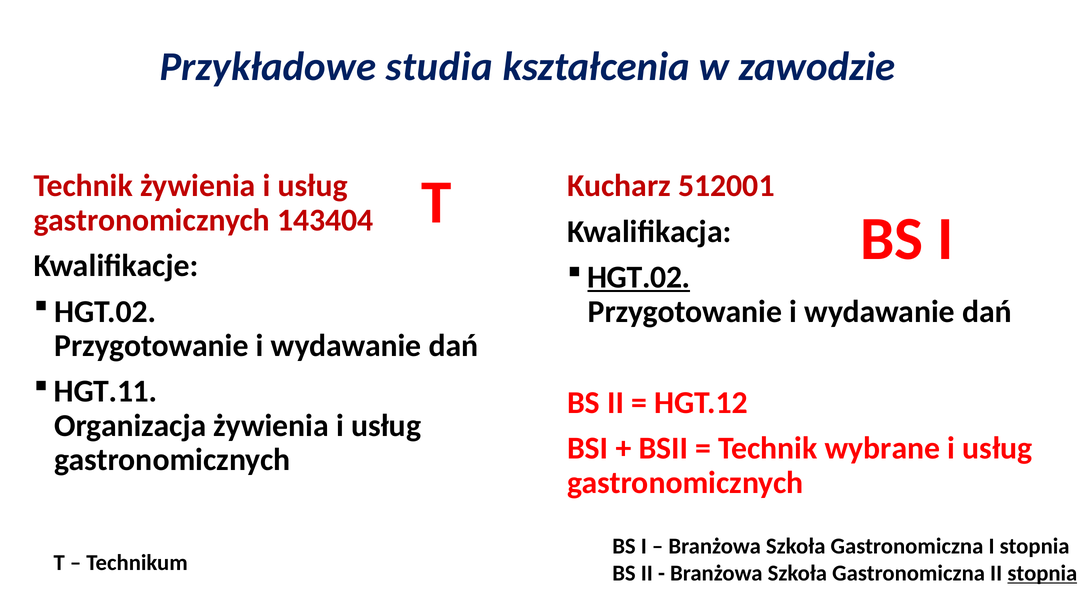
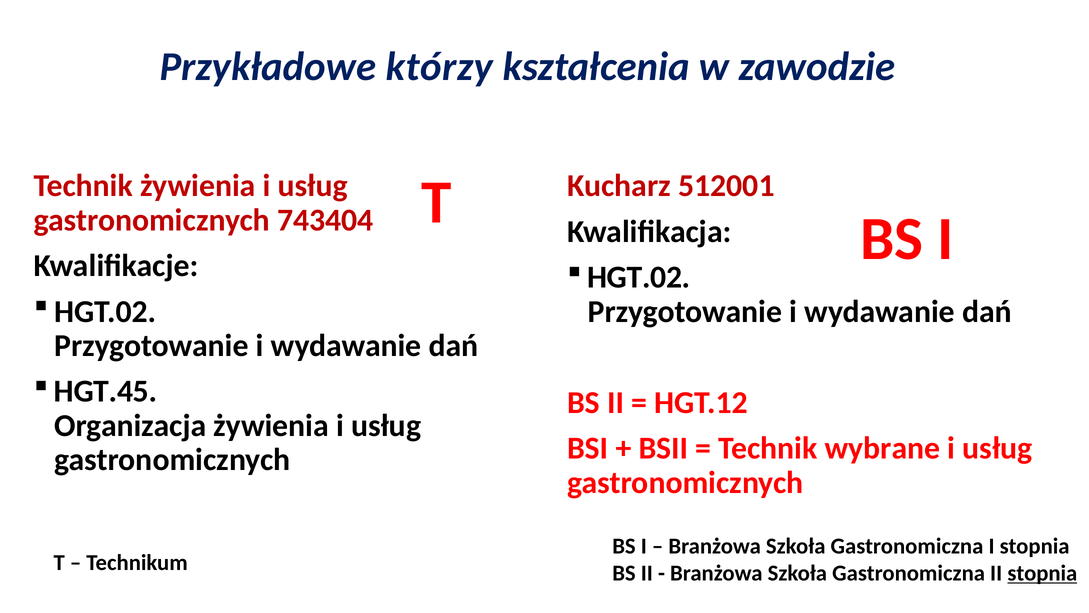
studia: studia -> którzy
143404: 143404 -> 743404
HGT.02 at (639, 277) underline: present -> none
HGT.11: HGT.11 -> HGT.45
